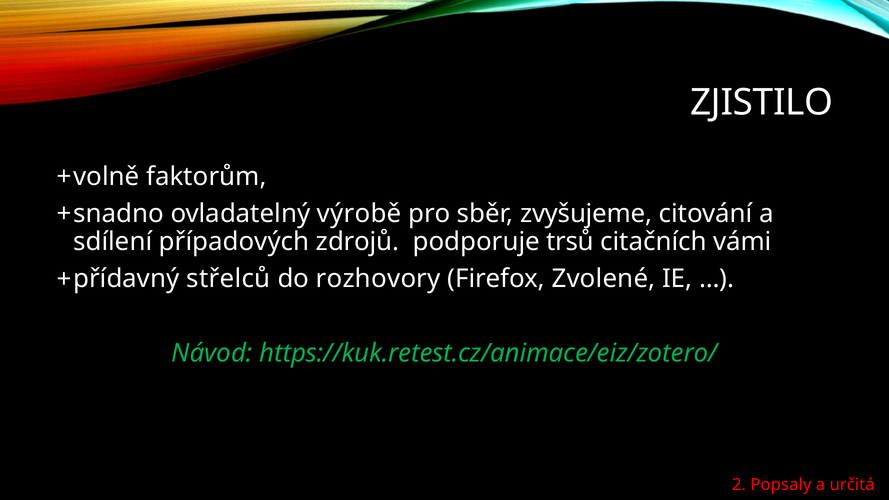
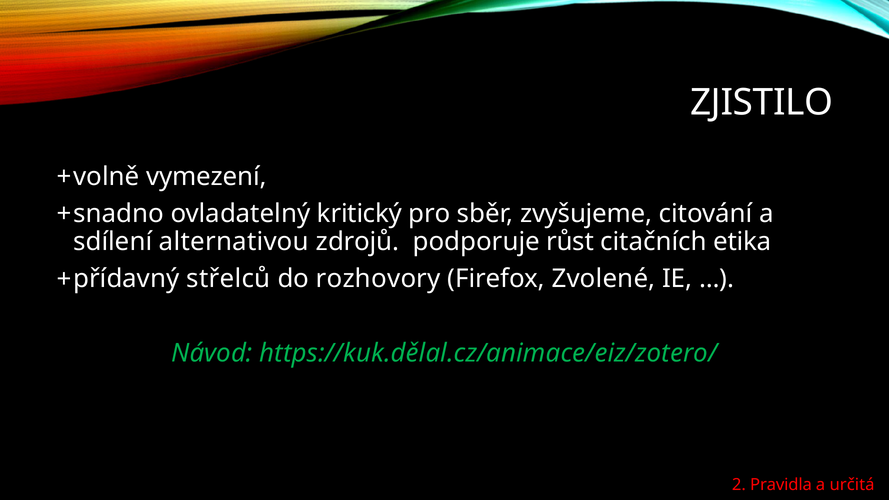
faktorům: faktorům -> vymezení
výrobě: výrobě -> kritický
případových: případových -> alternativou
trsů: trsů -> růst
vámi: vámi -> etika
https://kuk.retest.cz/animace/eiz/zotero/: https://kuk.retest.cz/animace/eiz/zotero/ -> https://kuk.dělal.cz/animace/eiz/zotero/
Popsaly: Popsaly -> Pravidla
